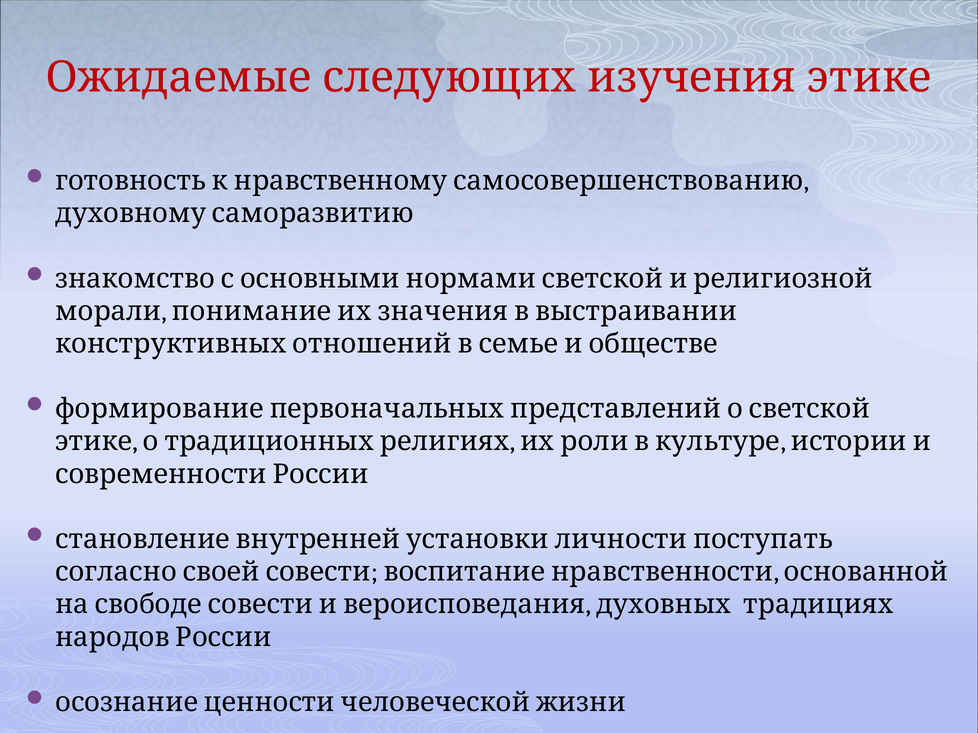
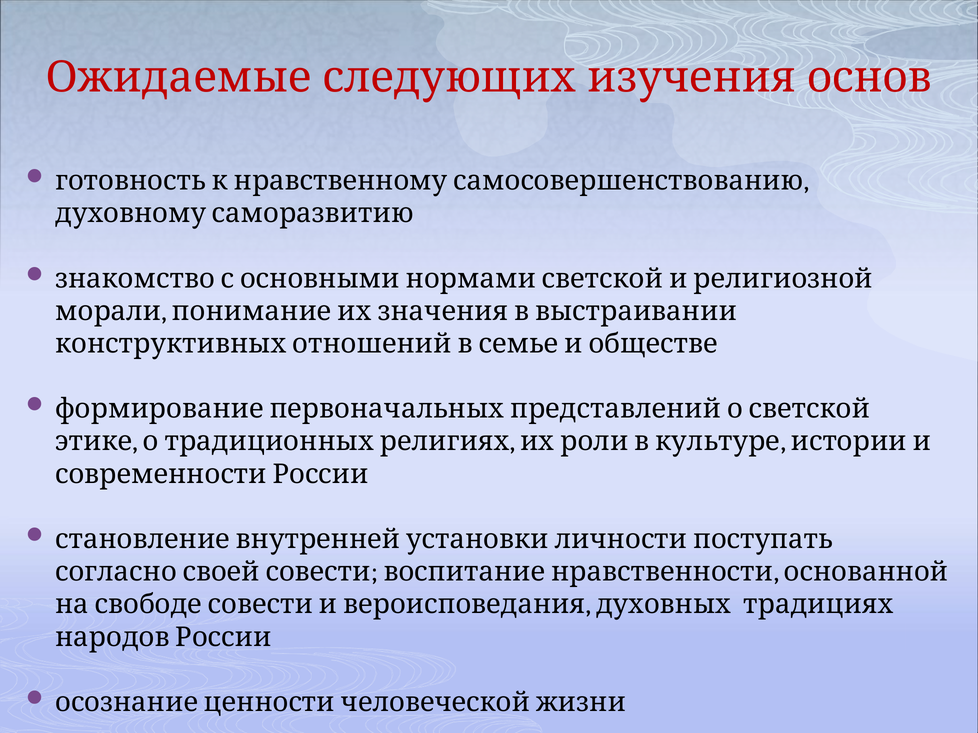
изучения этике: этике -> основ
